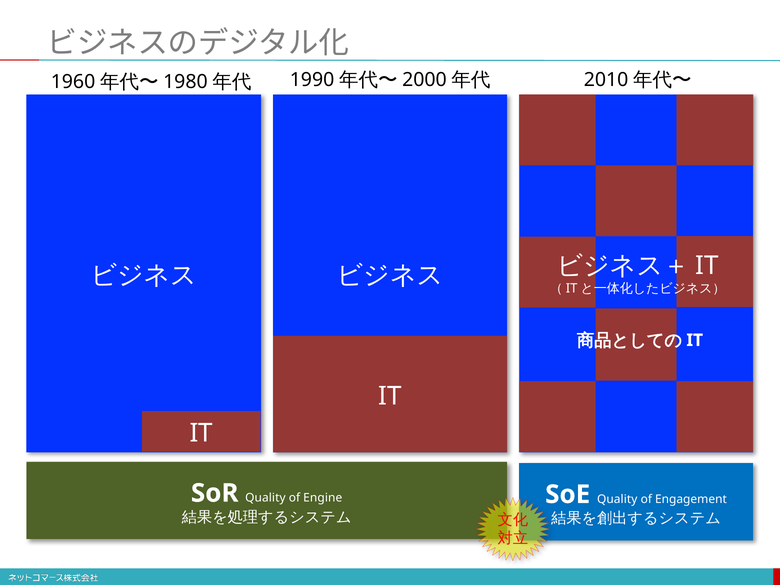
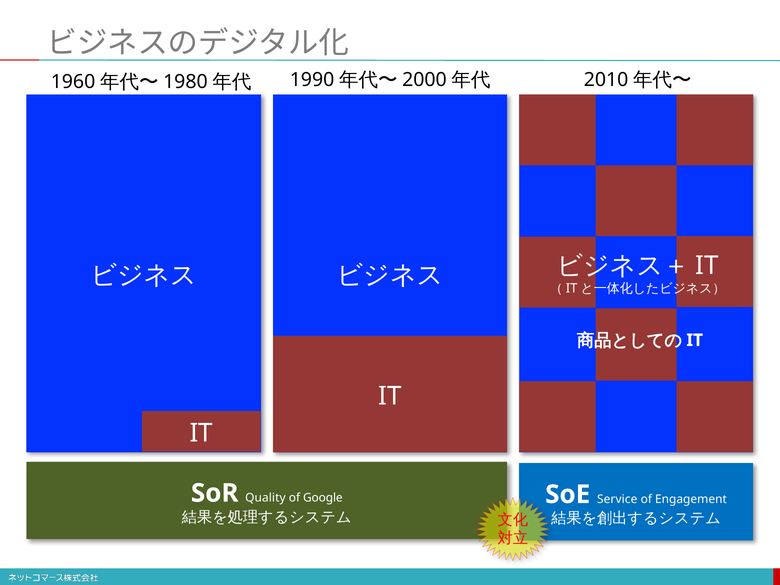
Engine: Engine -> Google
Quality at (617, 499): Quality -> Service
